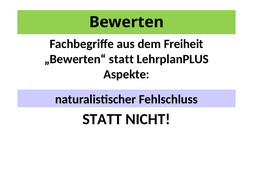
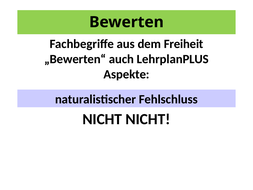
„Bewerten“ statt: statt -> auch
STATT at (102, 119): STATT -> NICHT
